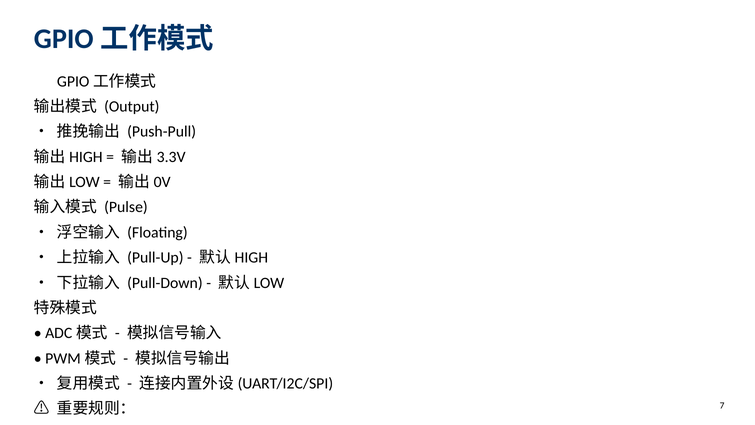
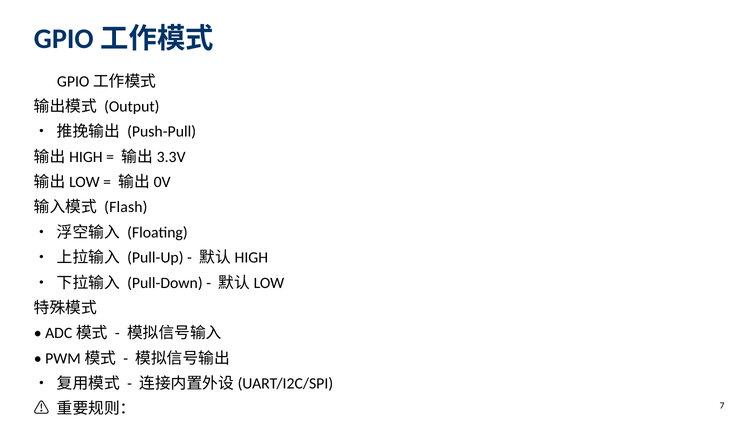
Pulse: Pulse -> Flash
